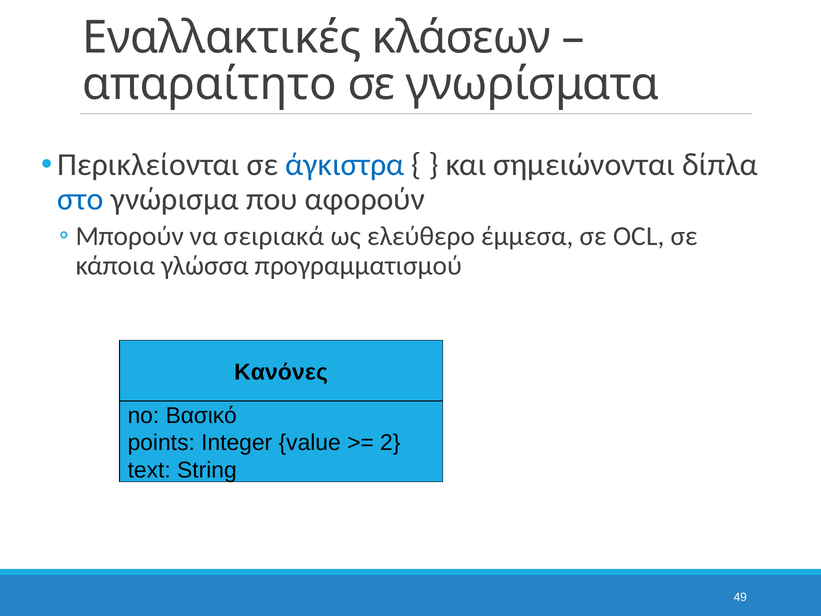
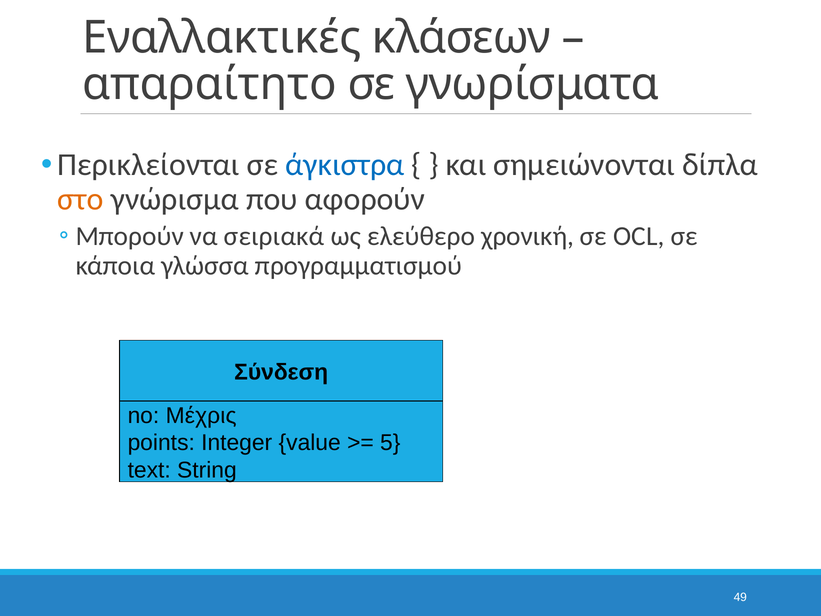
στο colour: blue -> orange
έμμεσα: έμμεσα -> χρονική
Κανόνες: Κανόνες -> Σύνδεση
Βασικό: Βασικό -> Μέχρις
2: 2 -> 5
